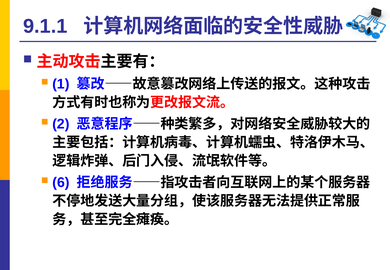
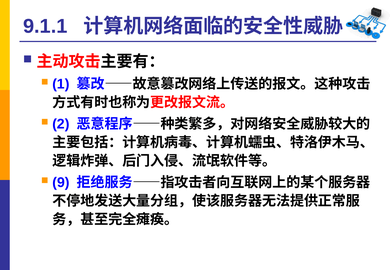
6: 6 -> 9
